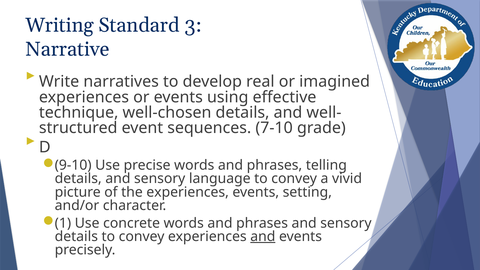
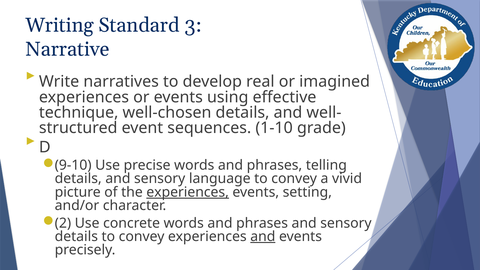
7-10: 7-10 -> 1-10
experiences at (188, 192) underline: none -> present
1: 1 -> 2
